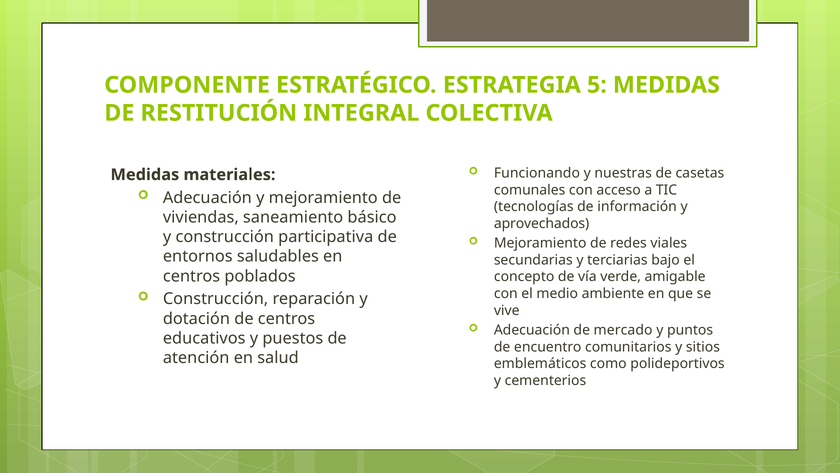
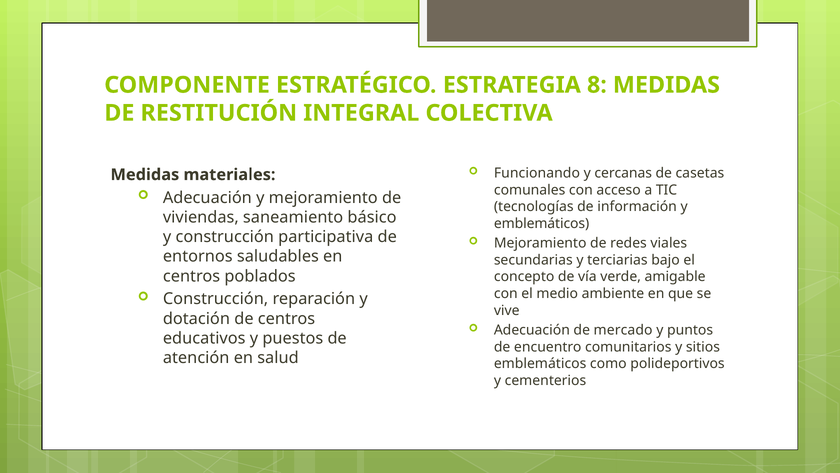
5: 5 -> 8
nuestras: nuestras -> cercanas
aprovechados at (542, 223): aprovechados -> emblemáticos
